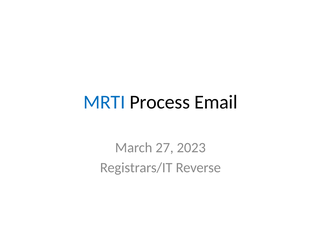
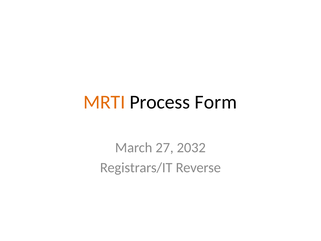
MRTI colour: blue -> orange
Email: Email -> Form
2023: 2023 -> 2032
